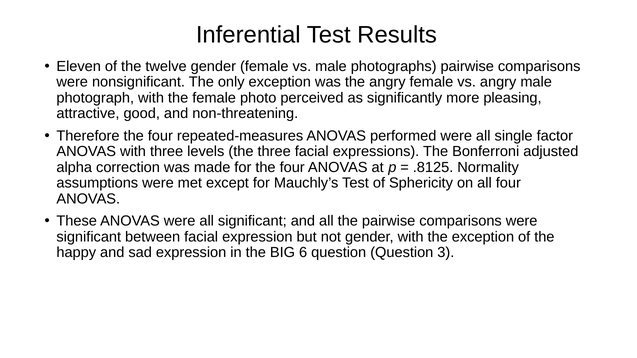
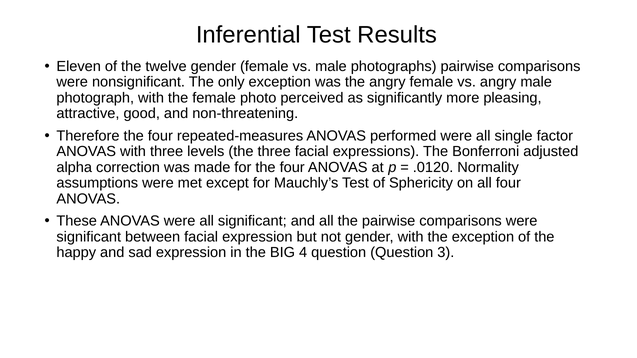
.8125: .8125 -> .0120
6: 6 -> 4
